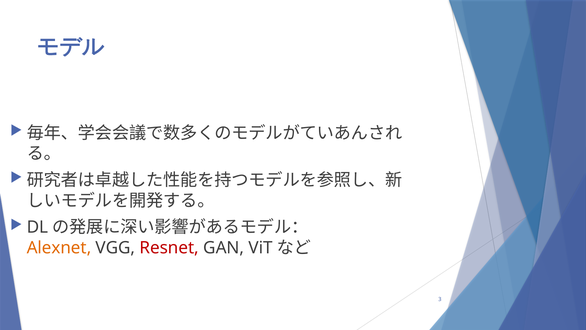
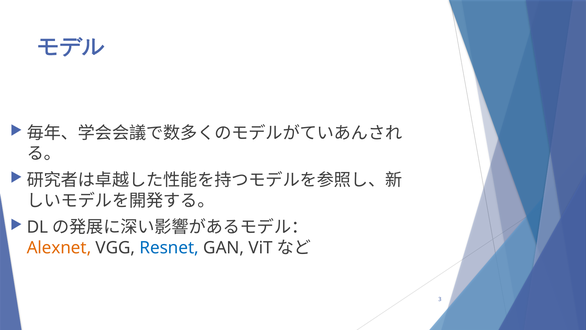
Resnet colour: red -> blue
